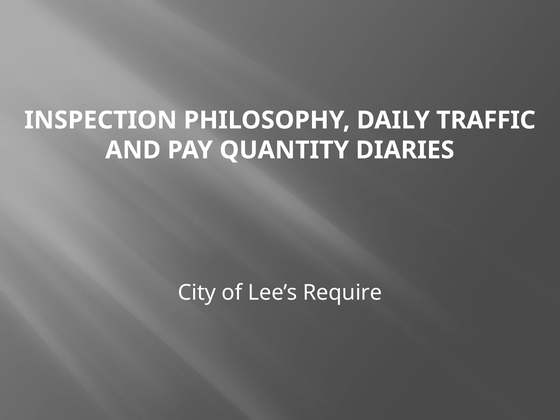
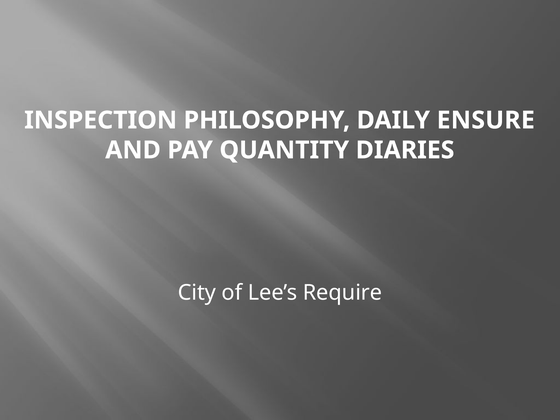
TRAFFIC: TRAFFIC -> ENSURE
